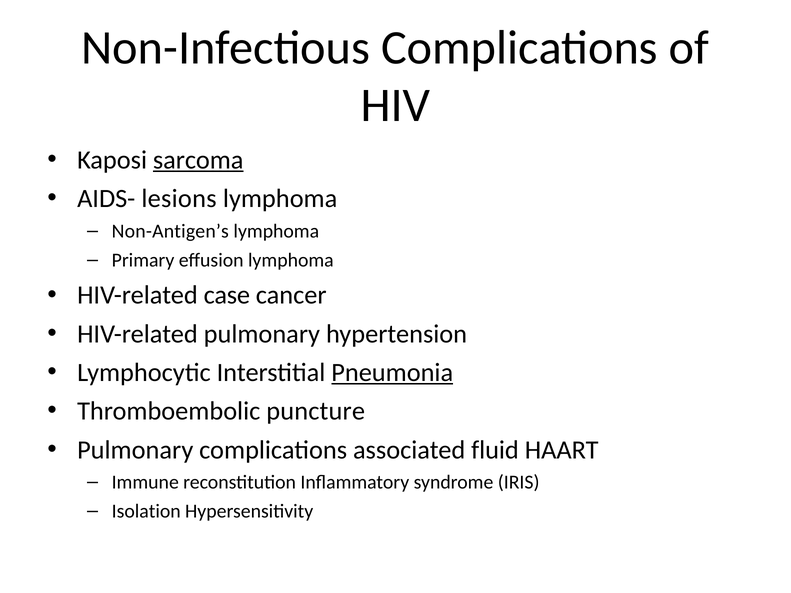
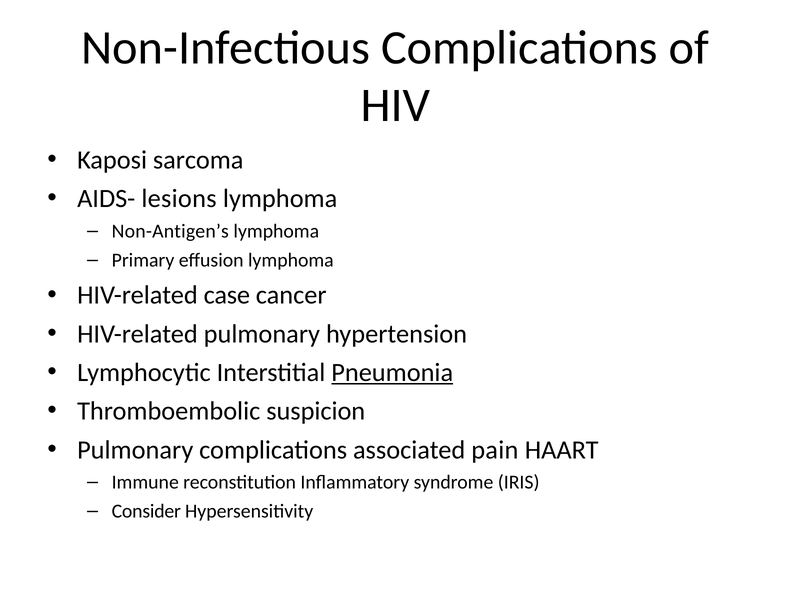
sarcoma underline: present -> none
puncture: puncture -> suspicion
fluid: fluid -> pain
Isolation: Isolation -> Consider
